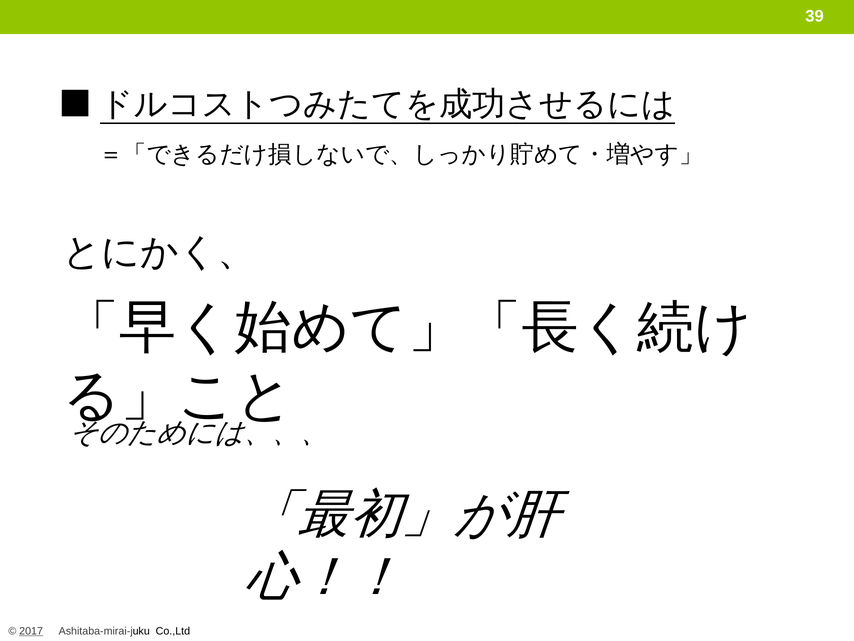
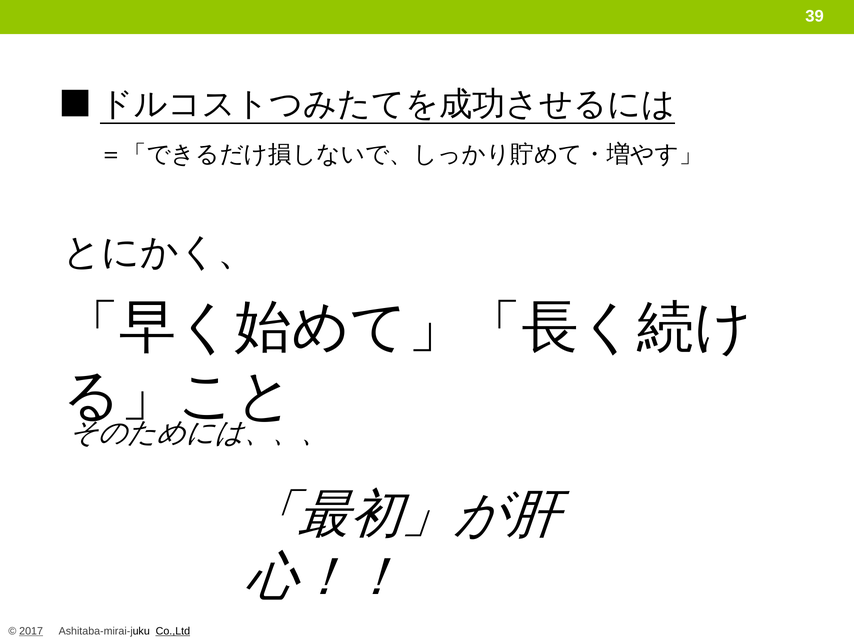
Co.,Ltd underline: none -> present
